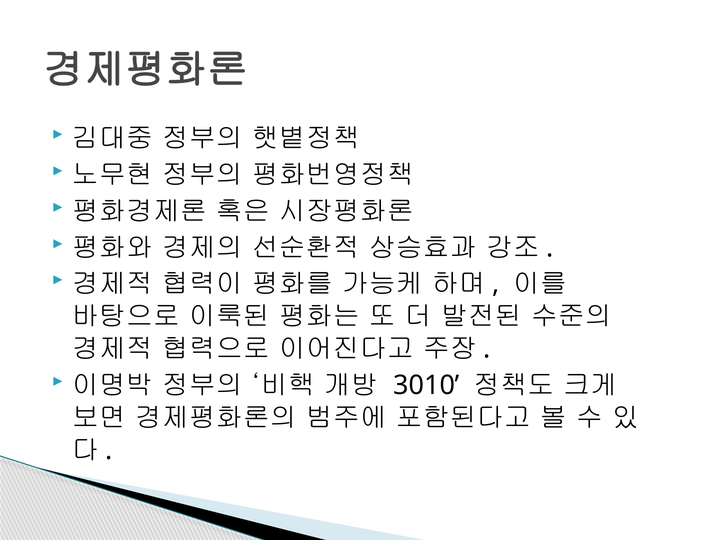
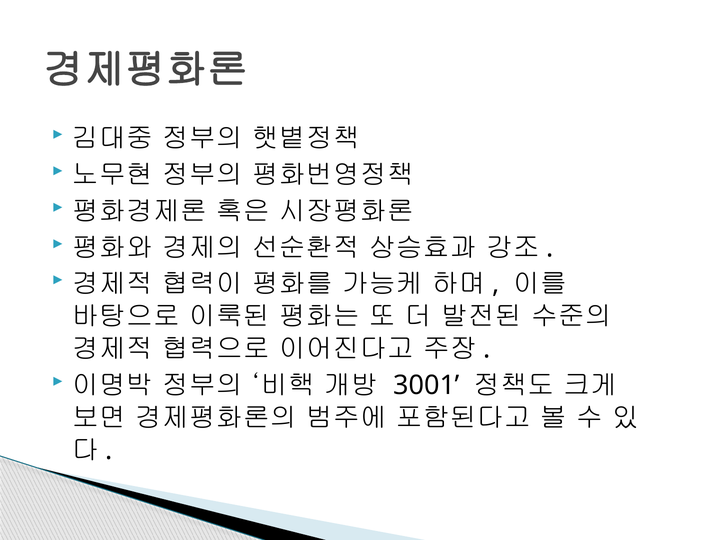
3010: 3010 -> 3001
